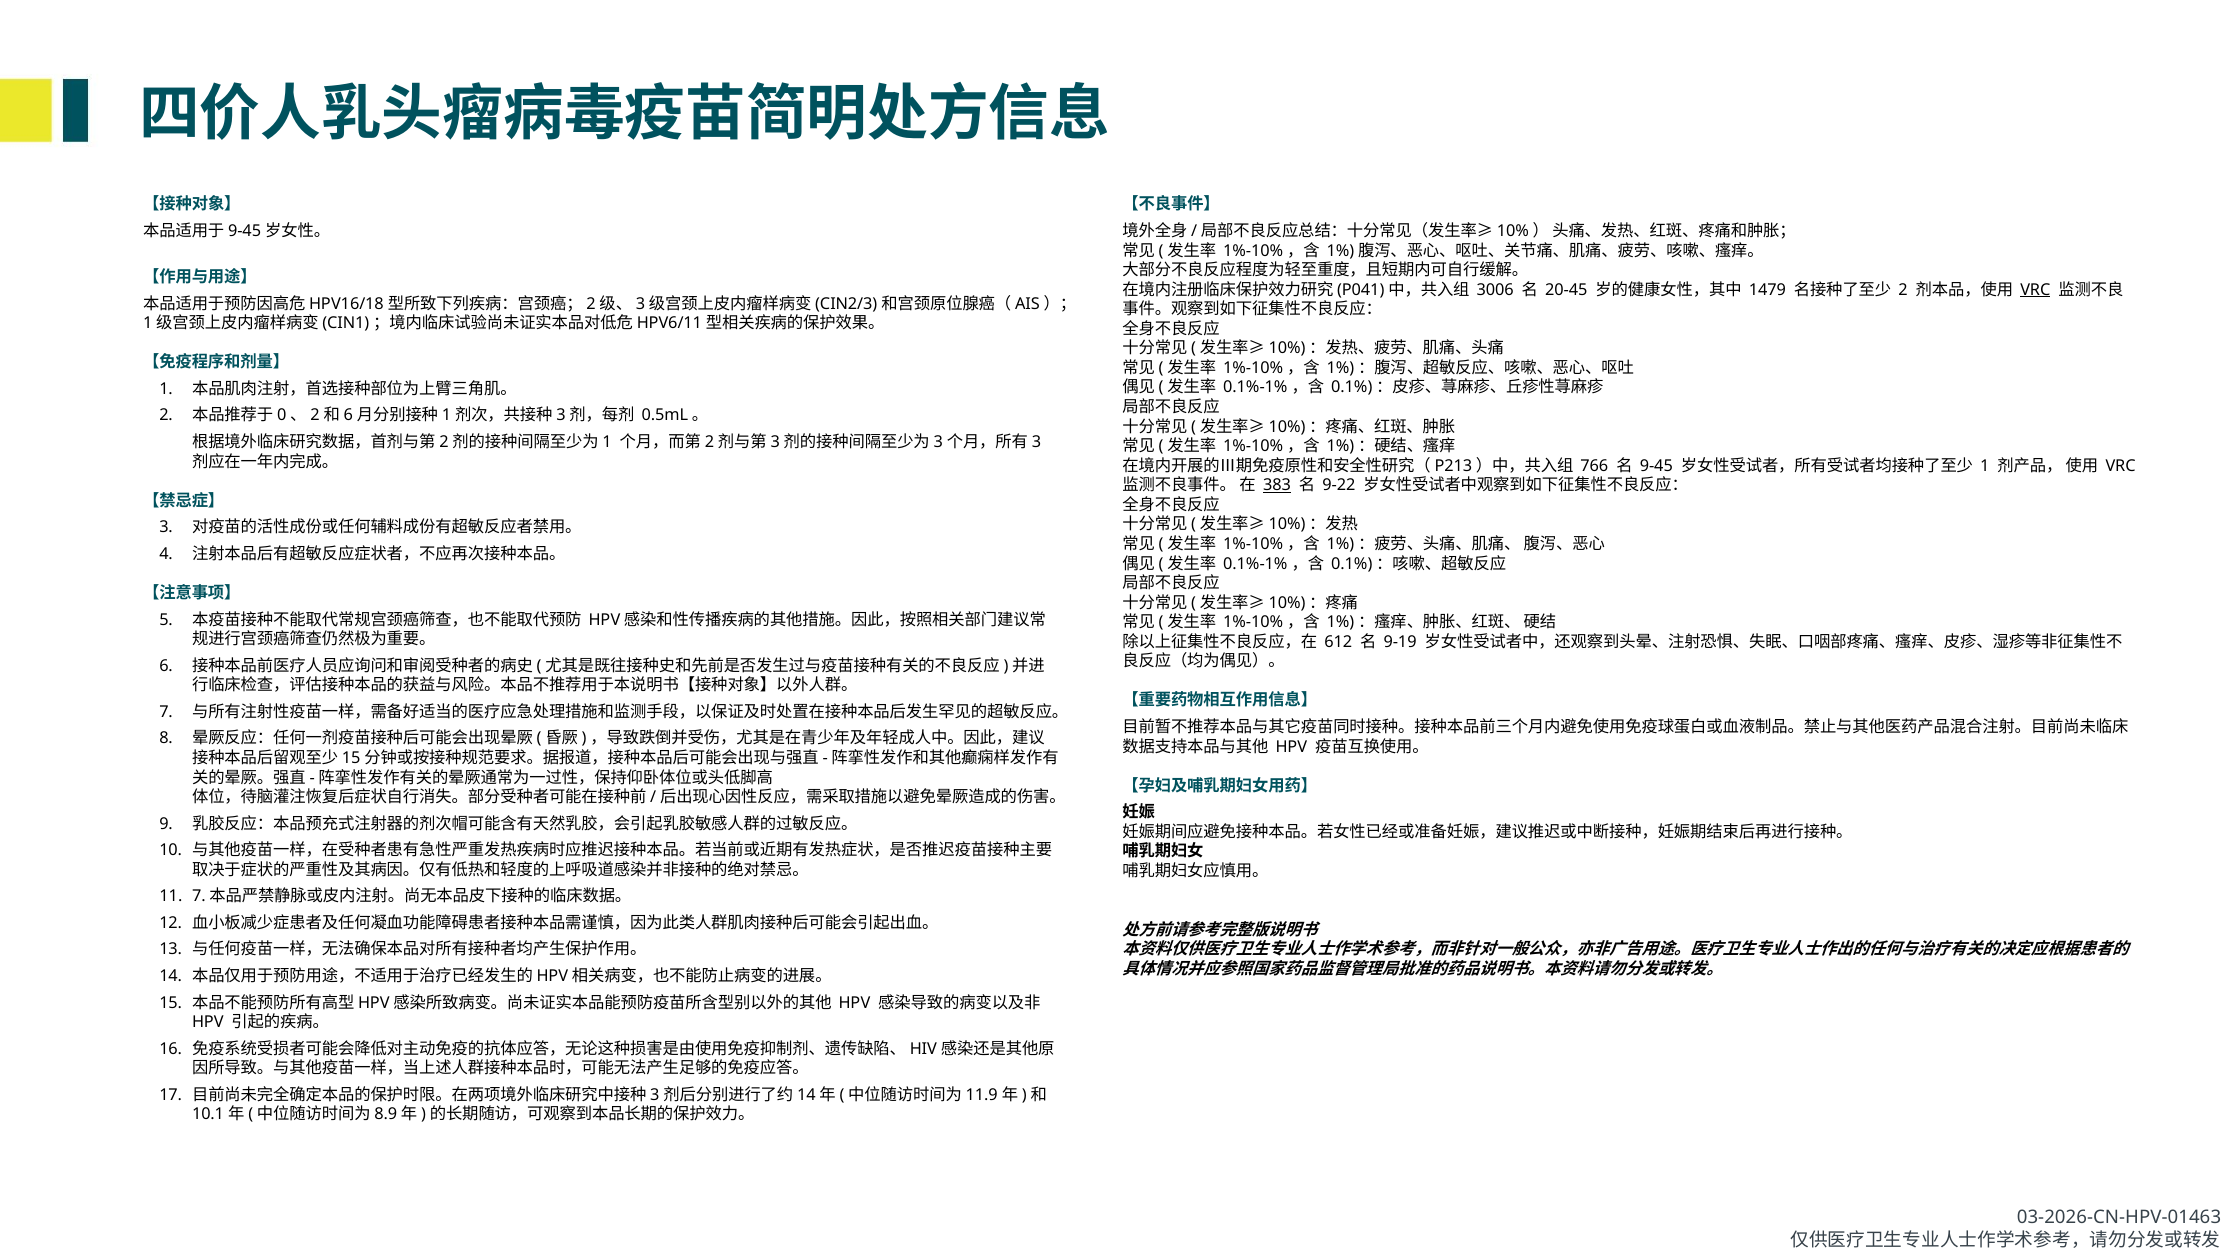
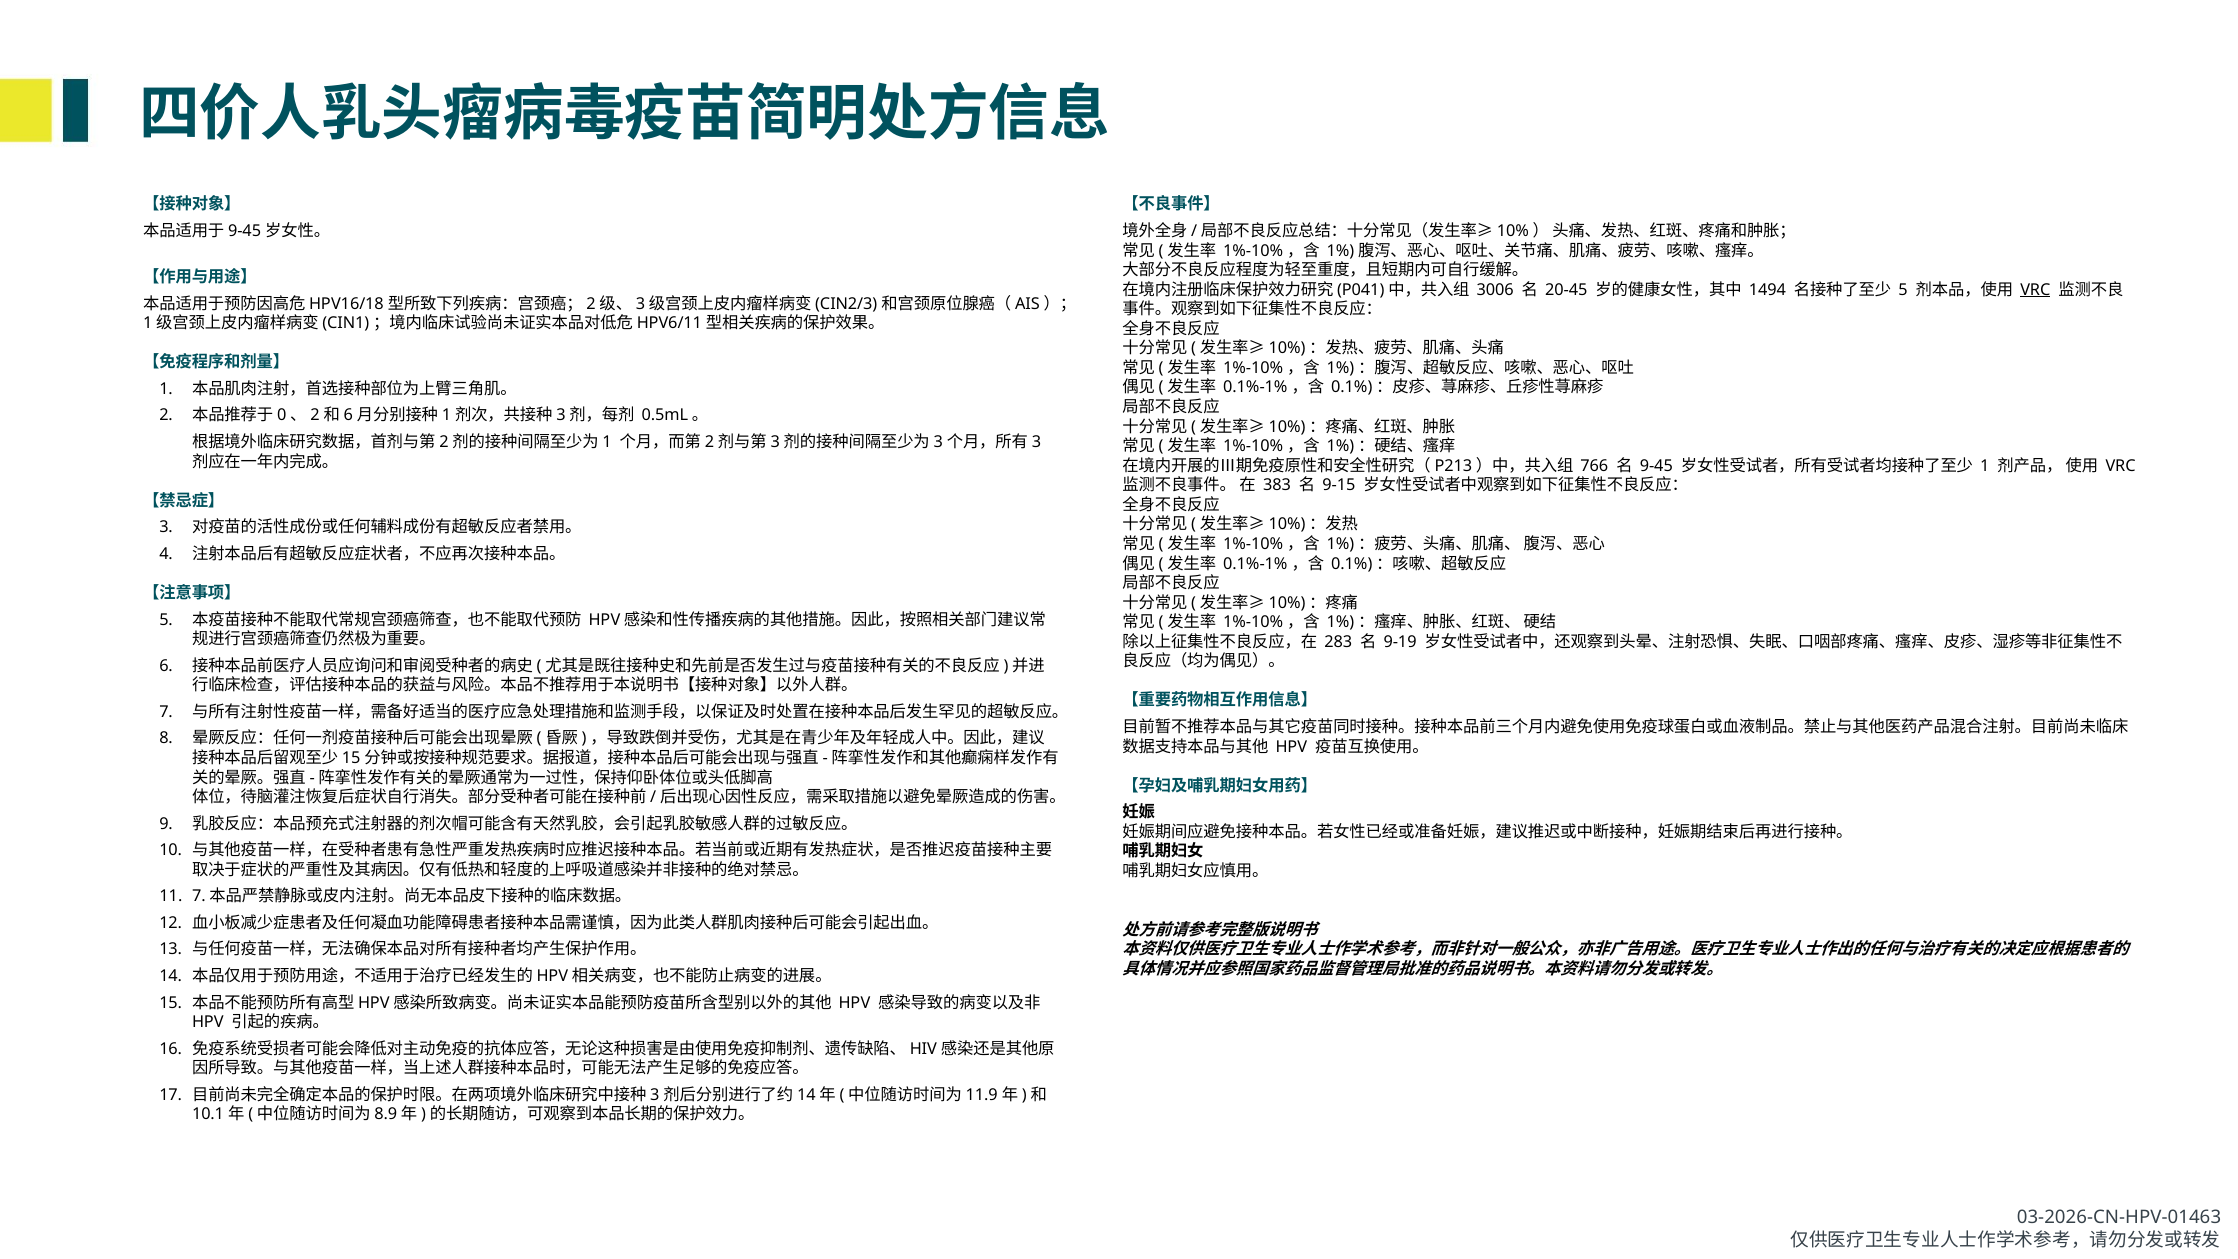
1479: 1479 -> 1494
2 at (1903, 290): 2 -> 5
383 underline: present -> none
9-22: 9-22 -> 9-15
612: 612 -> 283
